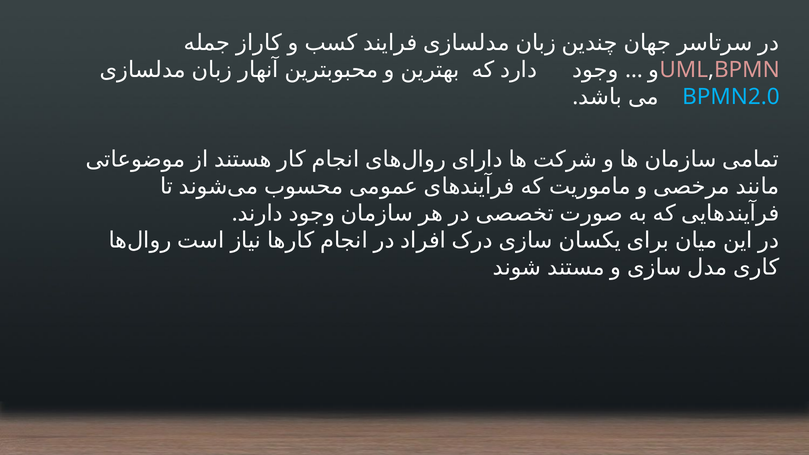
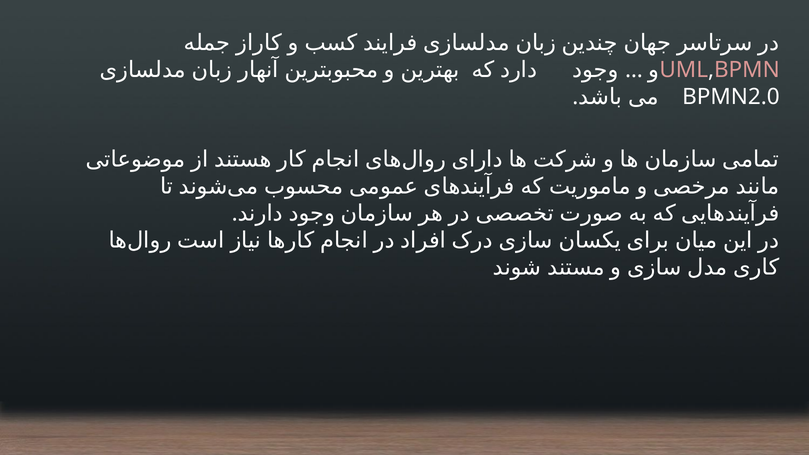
BPMN2.0 colour: light blue -> white
